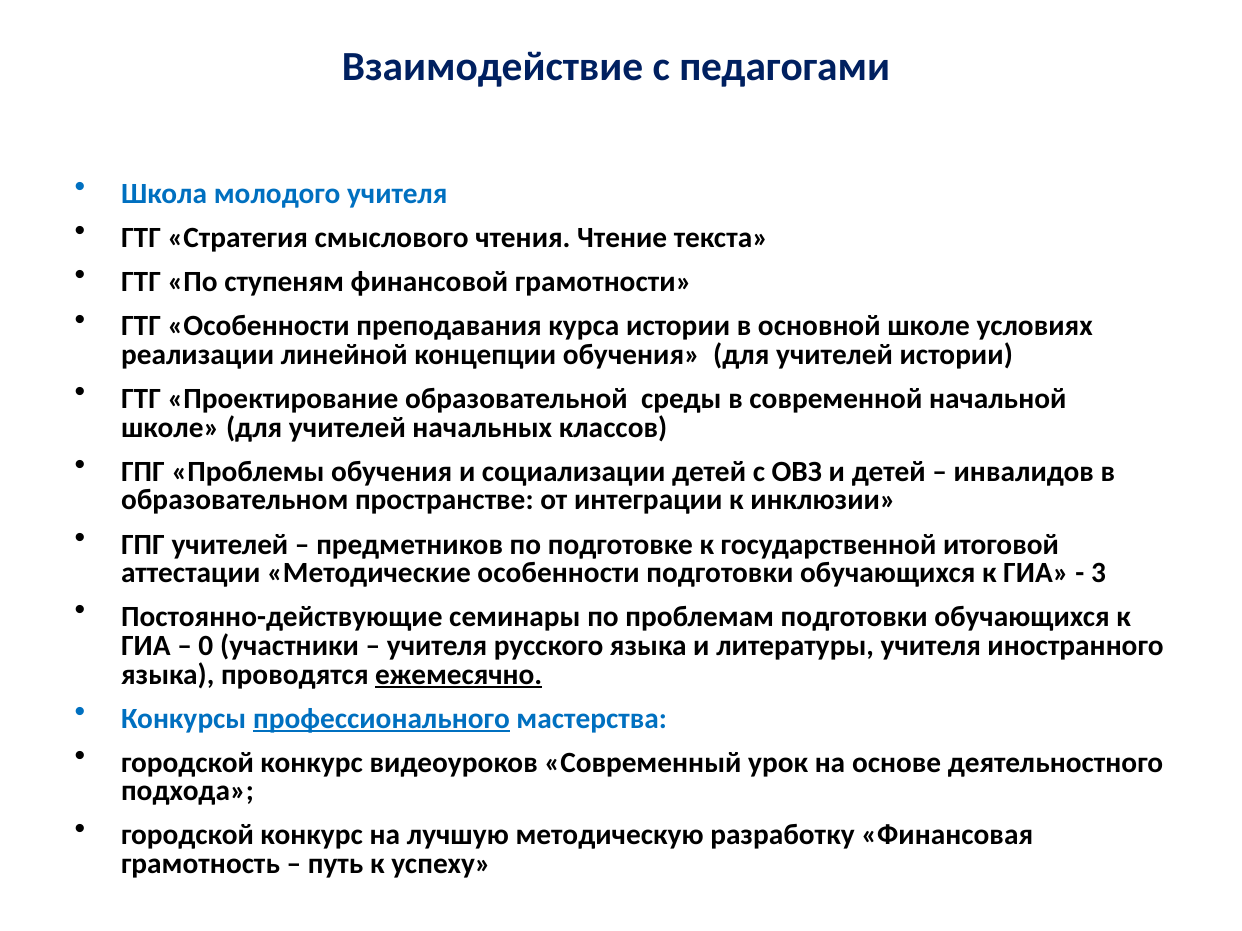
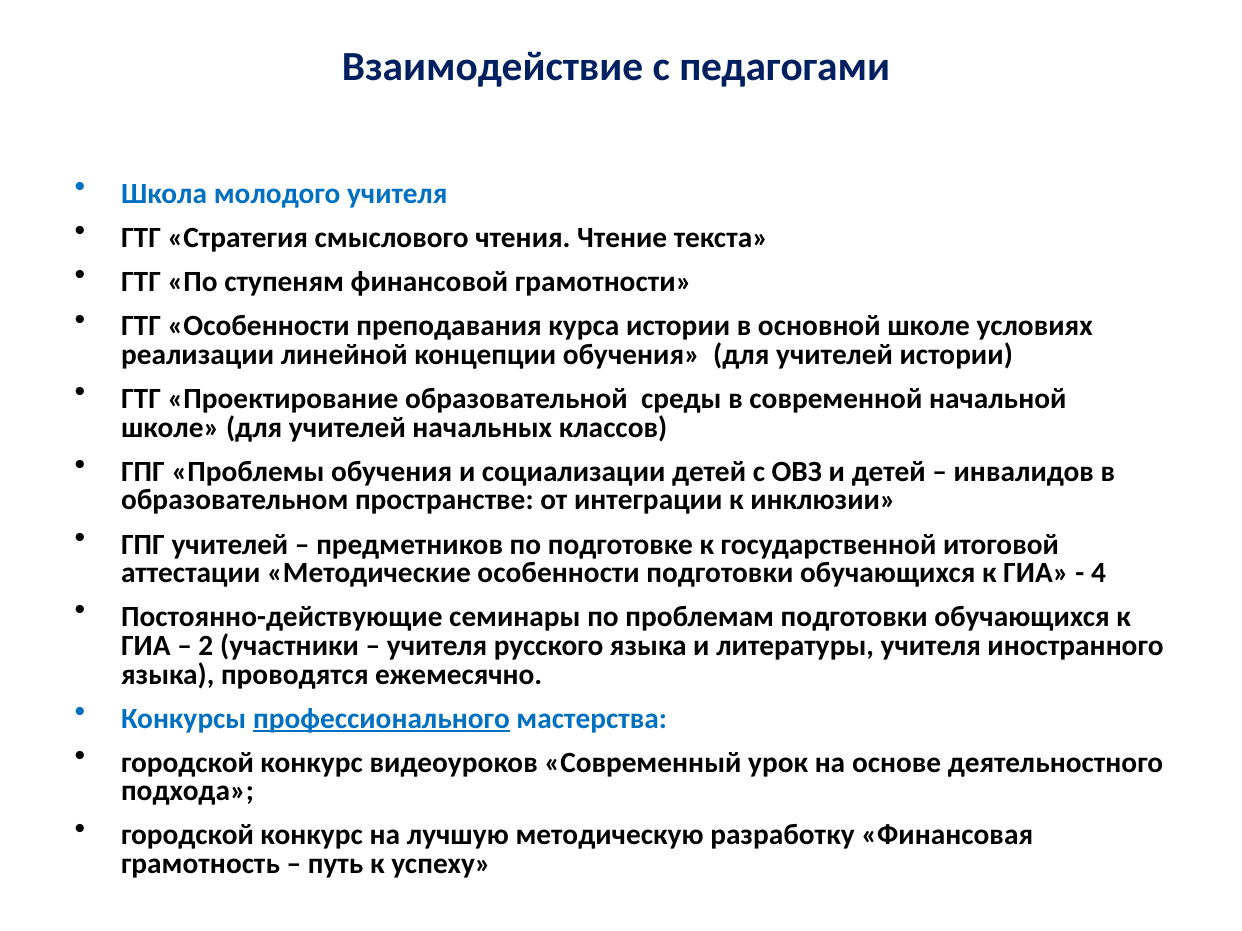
3: 3 -> 4
0: 0 -> 2
ежемесячно underline: present -> none
